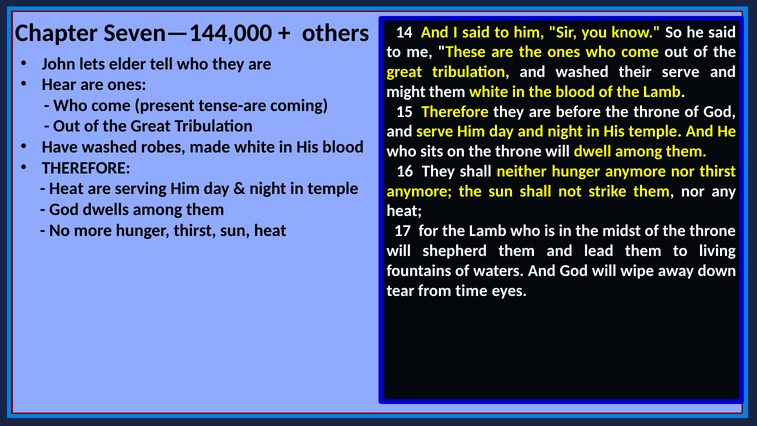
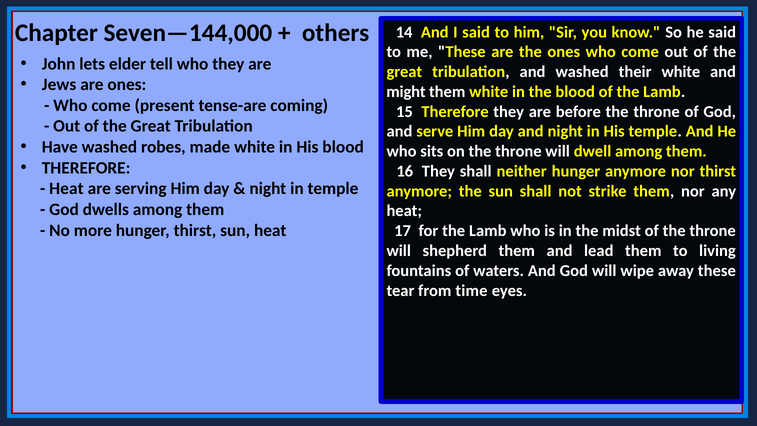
their serve: serve -> white
Hear: Hear -> Jews
away down: down -> these
